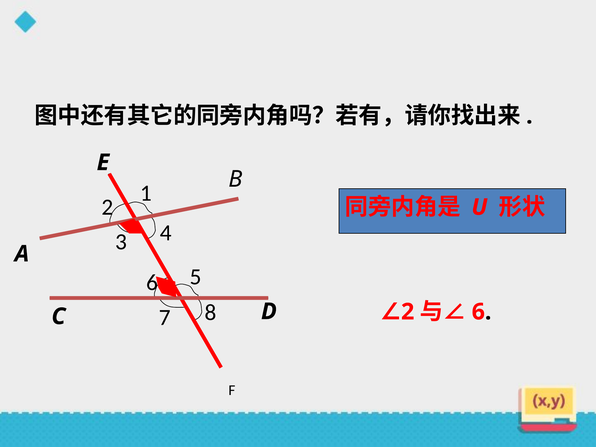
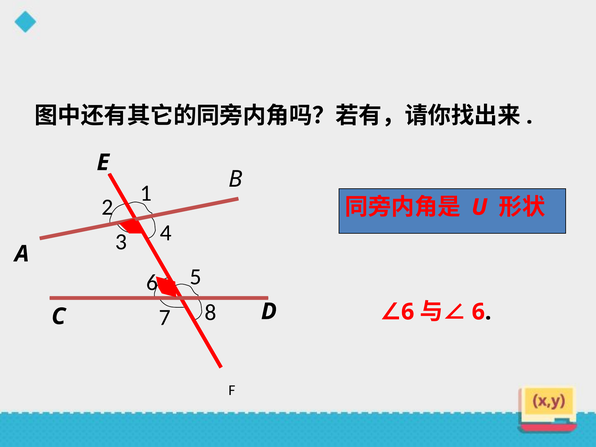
2 at (408, 312): 2 -> 6
